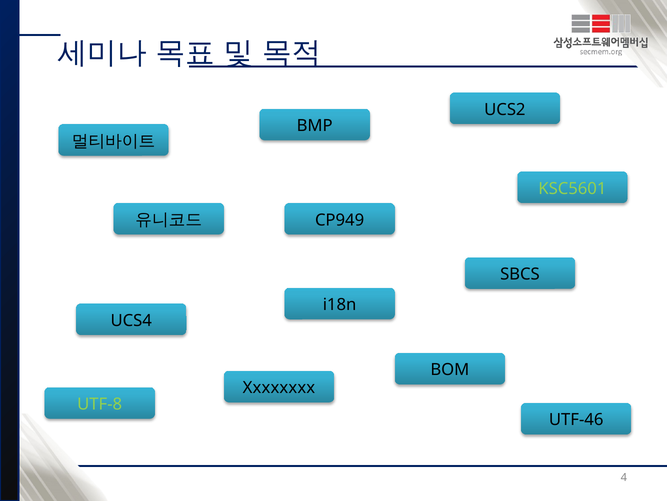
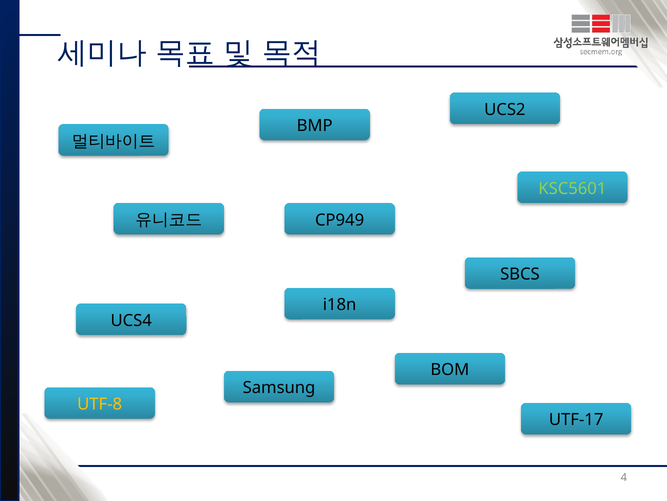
Xxxxxxxx: Xxxxxxxx -> Samsung
UTF-8 colour: light green -> yellow
UTF-46: UTF-46 -> UTF-17
